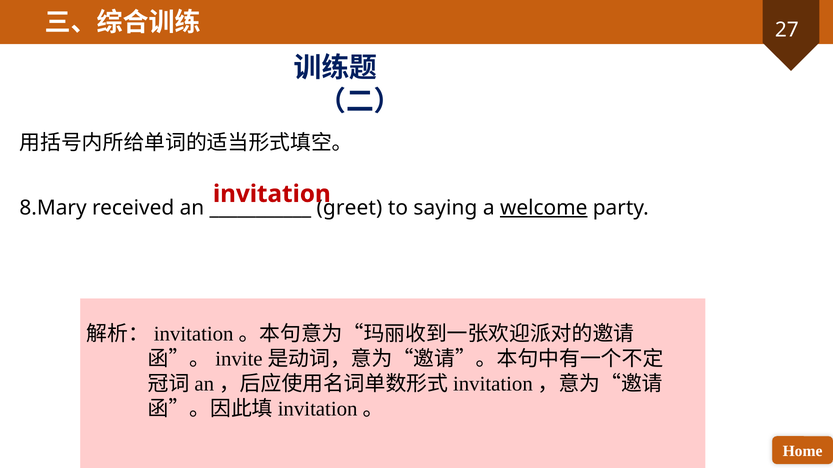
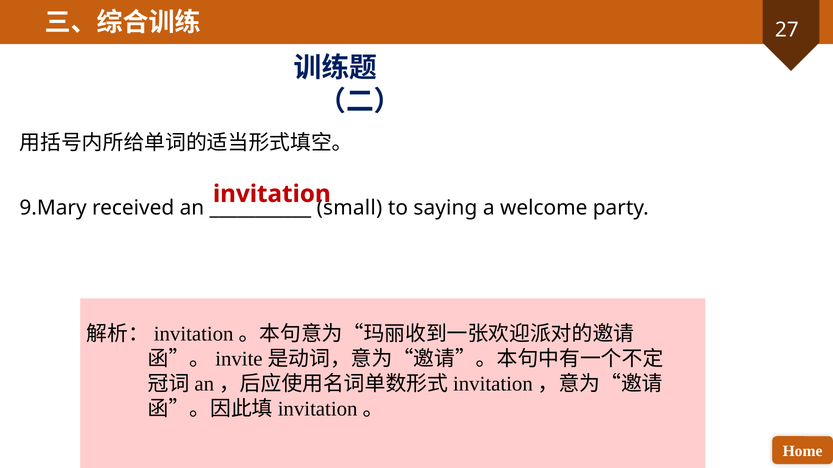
8.Mary: 8.Mary -> 9.Mary
greet: greet -> small
welcome underline: present -> none
